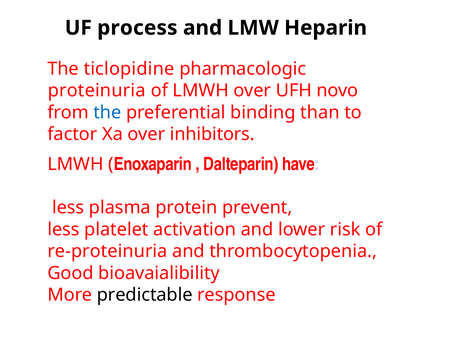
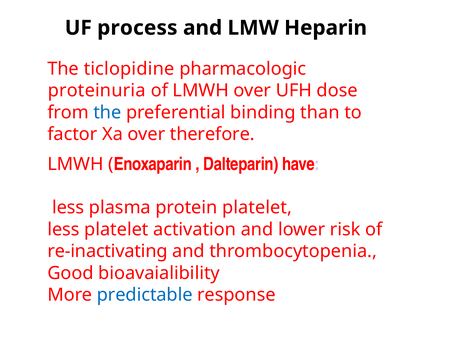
novo: novo -> dose
inhibitors: inhibitors -> therefore
protein prevent: prevent -> platelet
re-proteinuria: re-proteinuria -> re-inactivating
predictable colour: black -> blue
